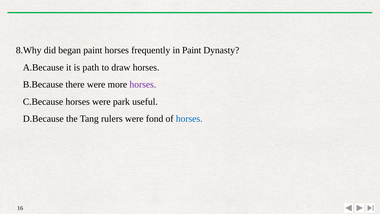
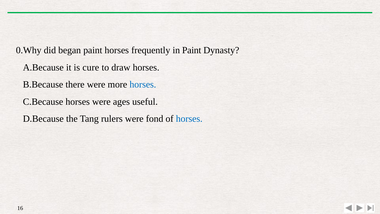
8.Why: 8.Why -> 0.Why
path: path -> cure
horses at (143, 85) colour: purple -> blue
park: park -> ages
